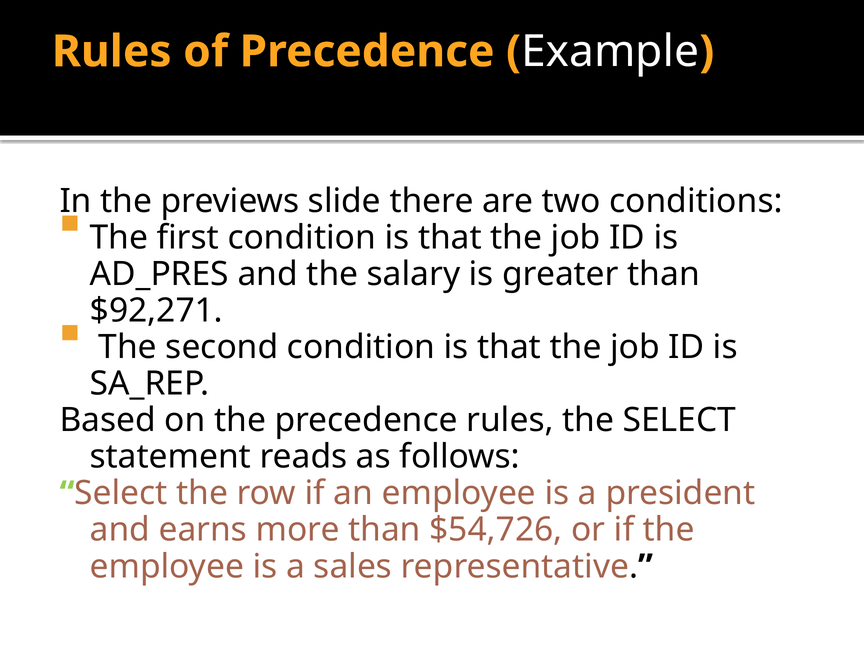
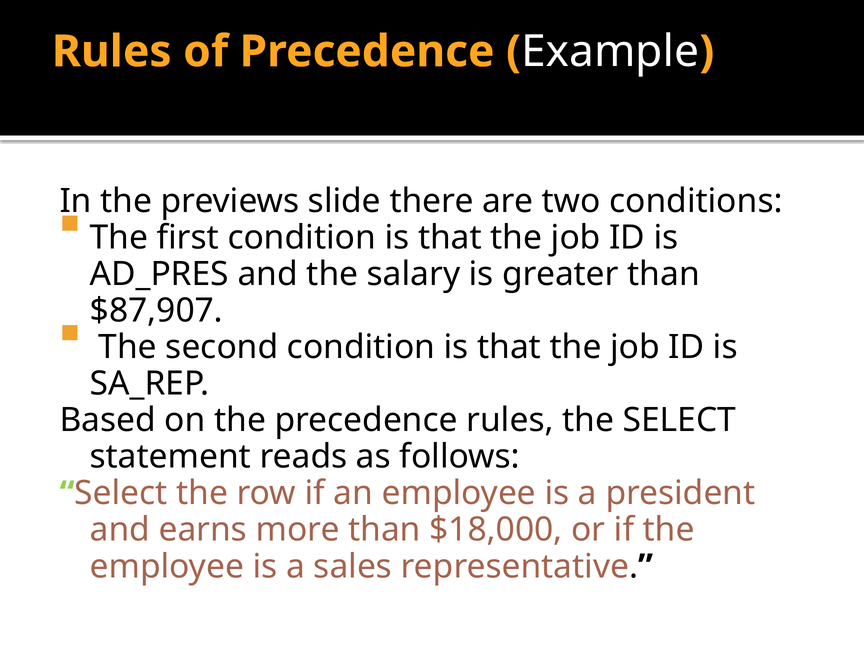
$92,271: $92,271 -> $87,907
$54,726: $54,726 -> $18,000
